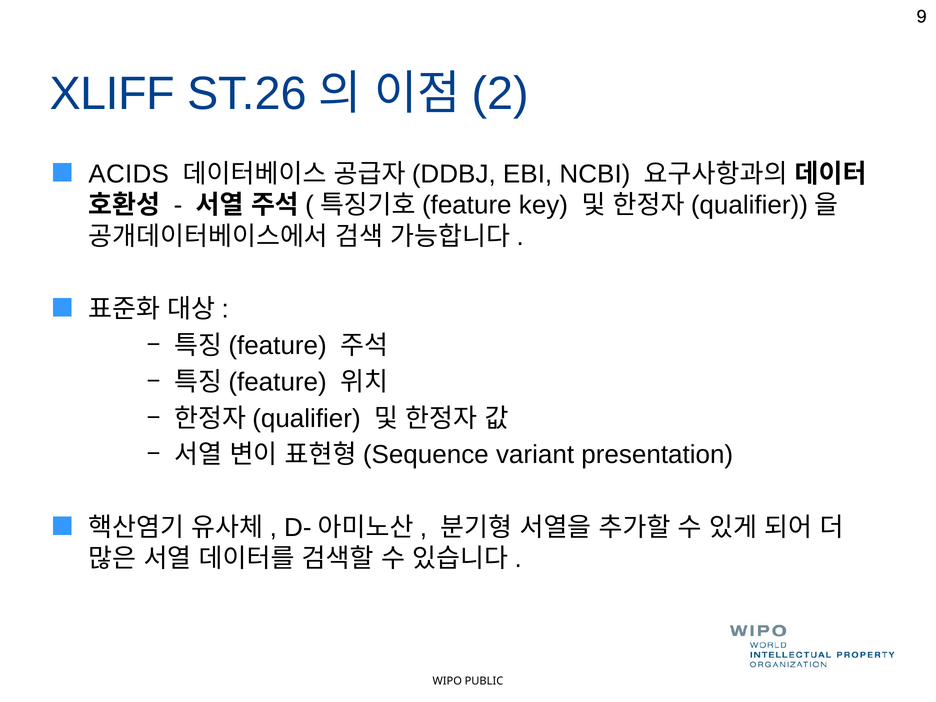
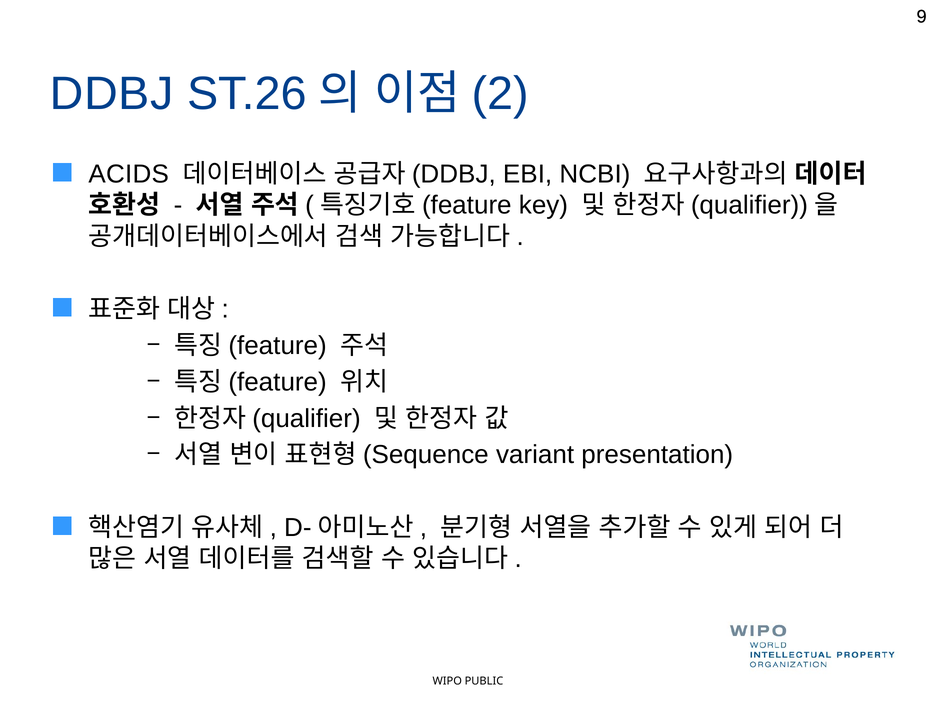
XLIFF: XLIFF -> DDBJ
